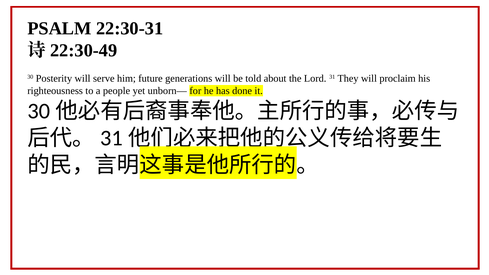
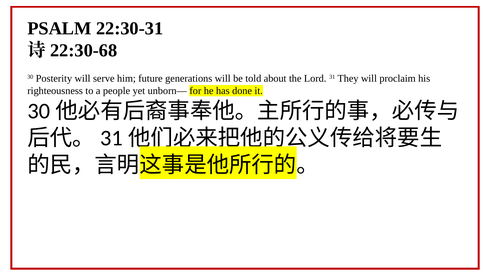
22:30-49: 22:30-49 -> 22:30-68
